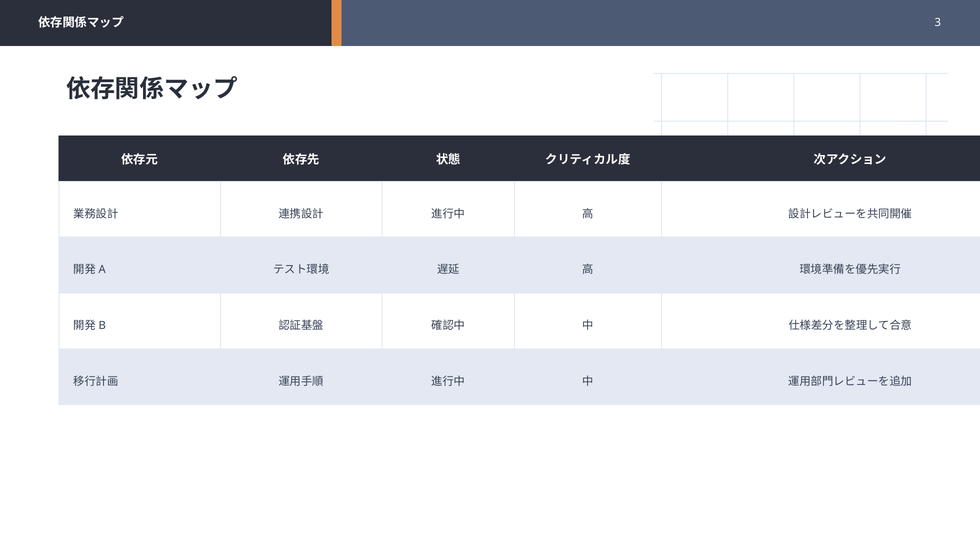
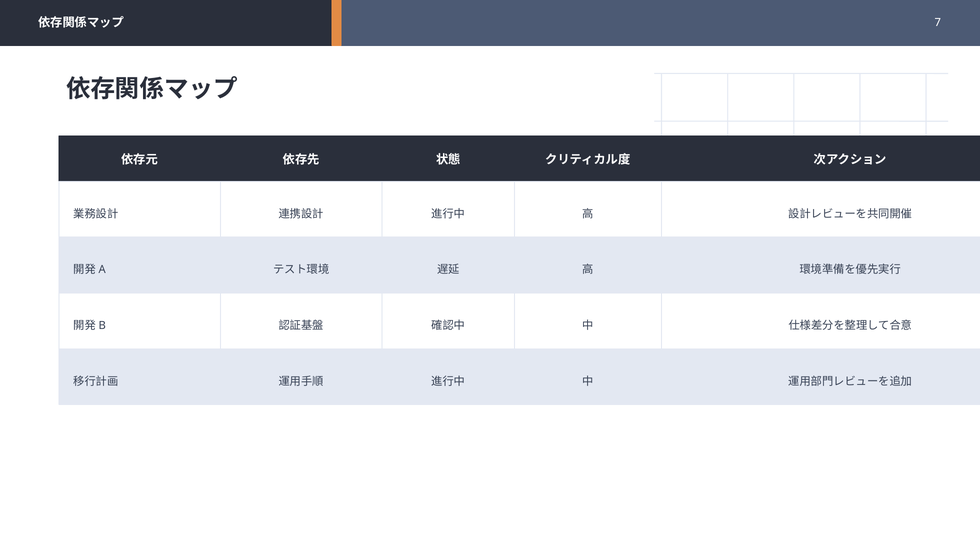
3: 3 -> 7
